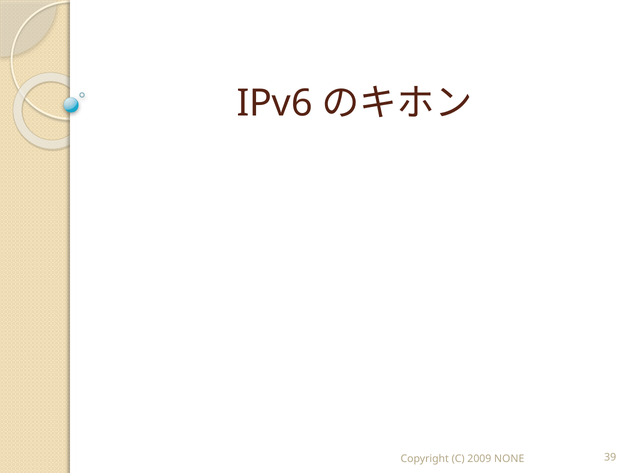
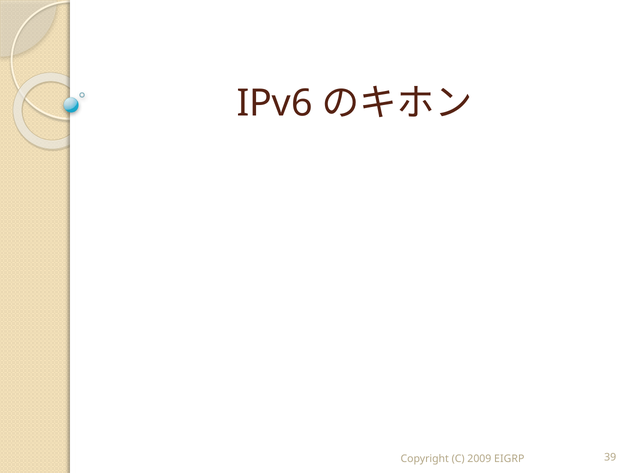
NONE: NONE -> EIGRP
